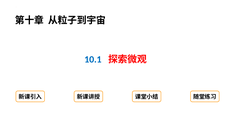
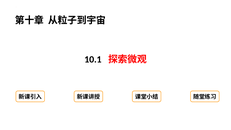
10.1 colour: blue -> black
